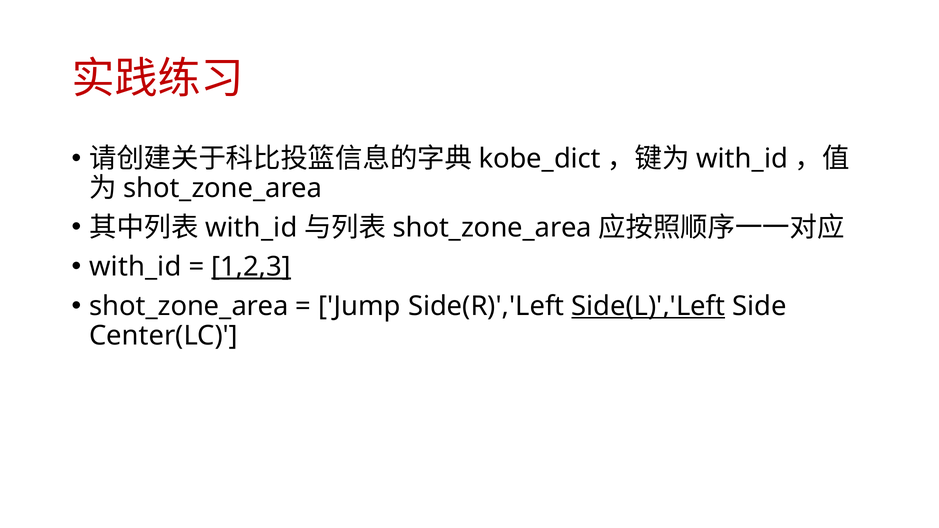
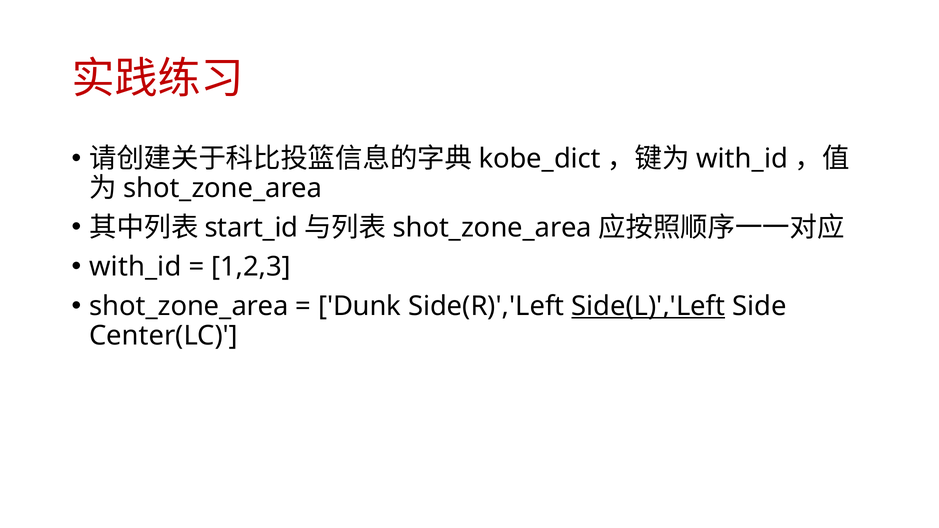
with_id at (251, 228): with_id -> start_id
1,2,3 underline: present -> none
Jump: Jump -> Dunk
